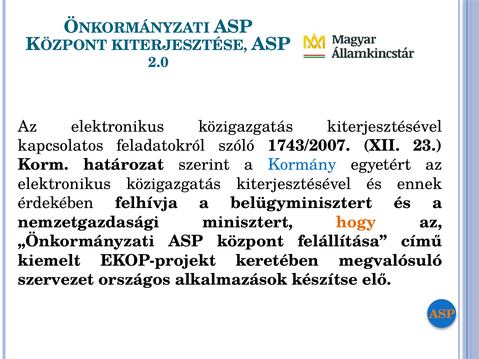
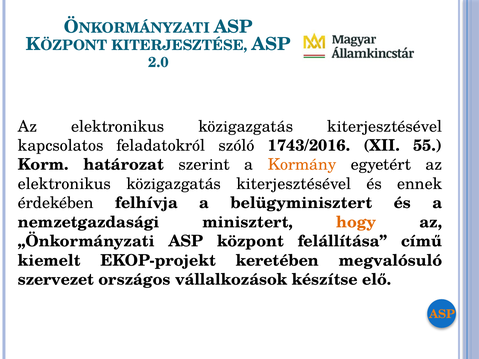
1743/2007: 1743/2007 -> 1743/2016
23: 23 -> 55
Kormány colour: blue -> orange
alkalmazások: alkalmazások -> vállalkozások
